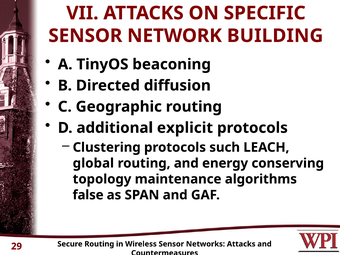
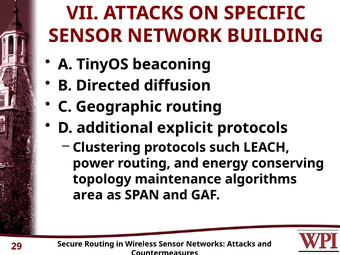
global: global -> power
false: false -> area
